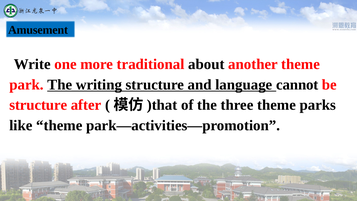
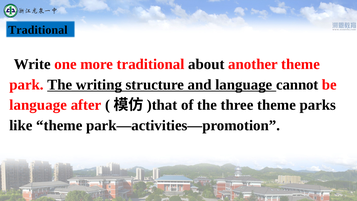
Amusement at (38, 30): Amusement -> Traditional
structure at (38, 105): structure -> language
